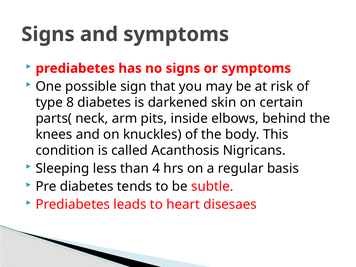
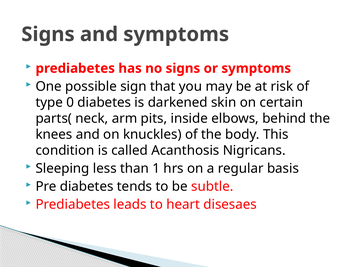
8: 8 -> 0
4: 4 -> 1
